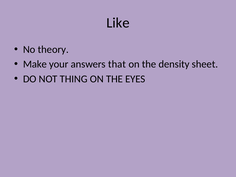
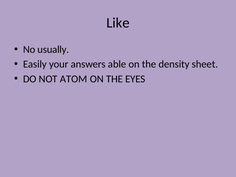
theory: theory -> usually
Make: Make -> Easily
that: that -> able
THING: THING -> ATOM
